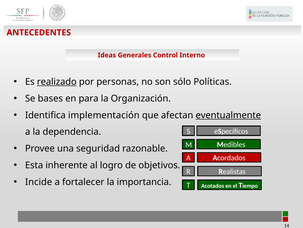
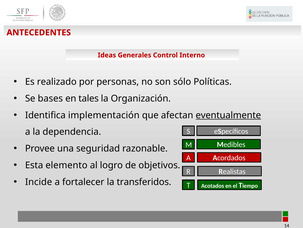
realizado underline: present -> none
para: para -> tales
inherente: inherente -> elemento
importancia: importancia -> transferidos
